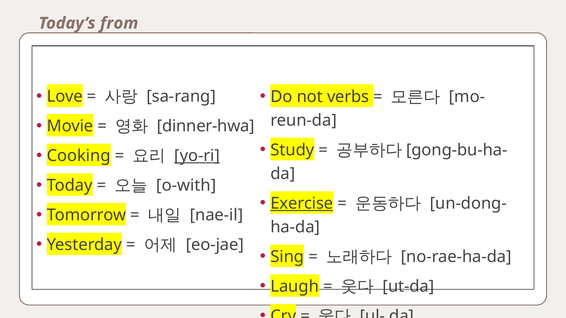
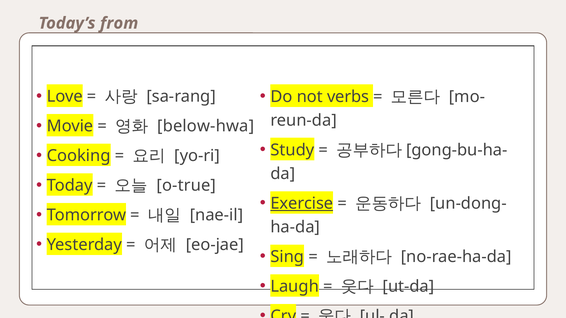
dinner-hwa: dinner-hwa -> below-hwa
yo-ri underline: present -> none
o-with: o-with -> o-true
